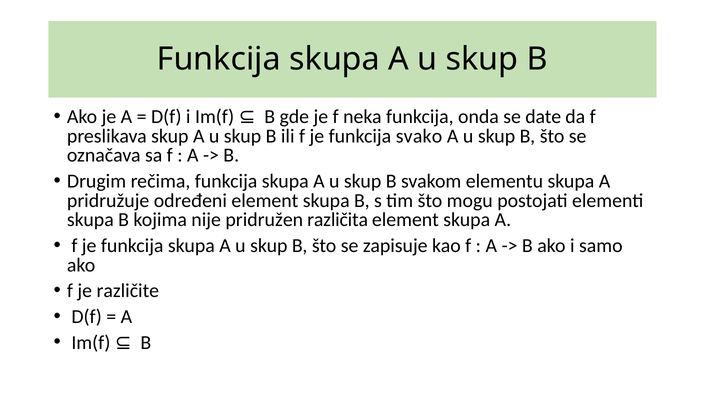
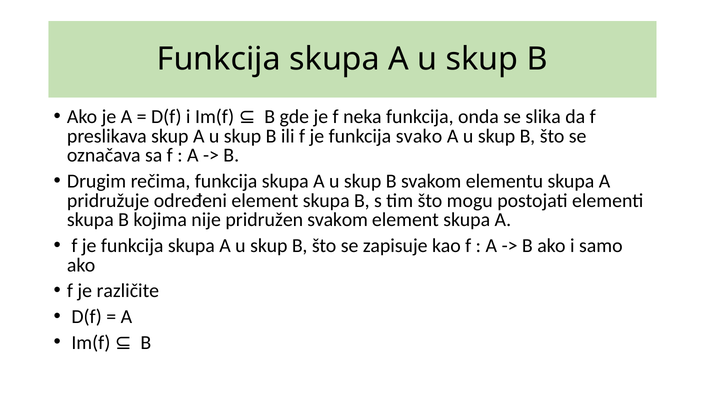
date: date -> slika
pridružen različita: različita -> svakom
